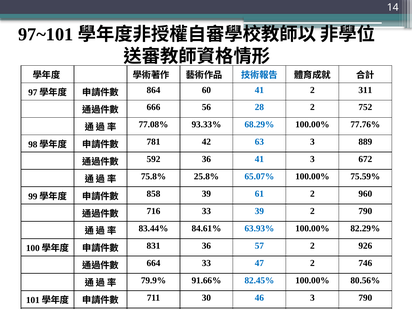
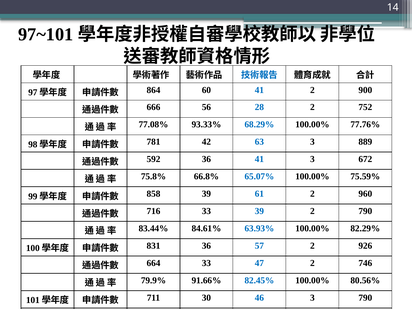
311: 311 -> 900
25.8%: 25.8% -> 66.8%
